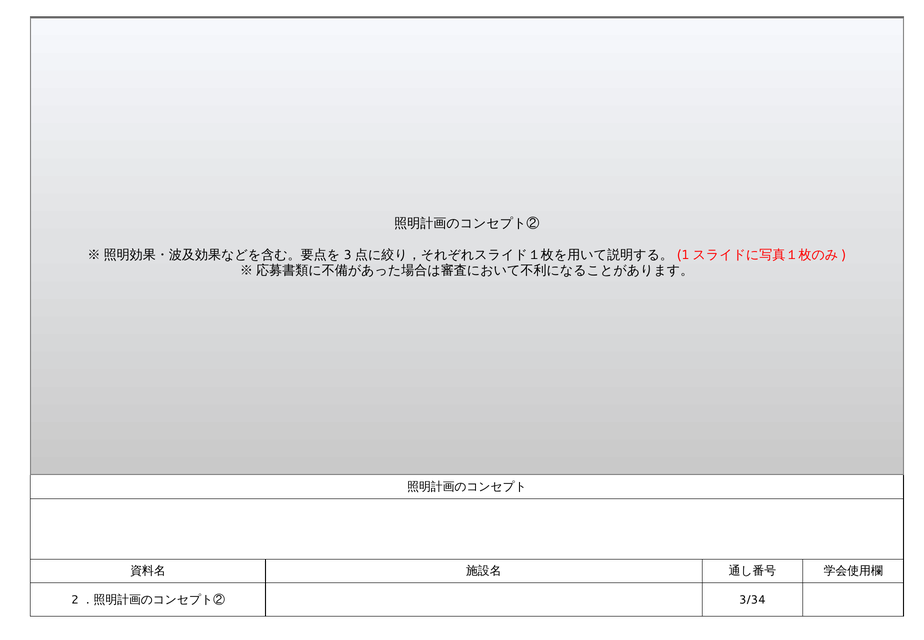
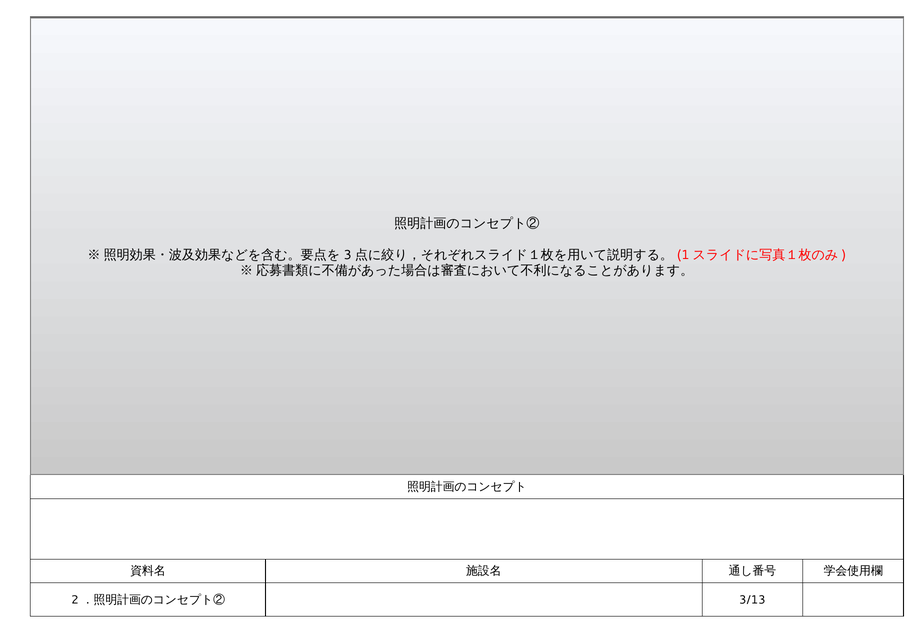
3/34: 3/34 -> 3/13
